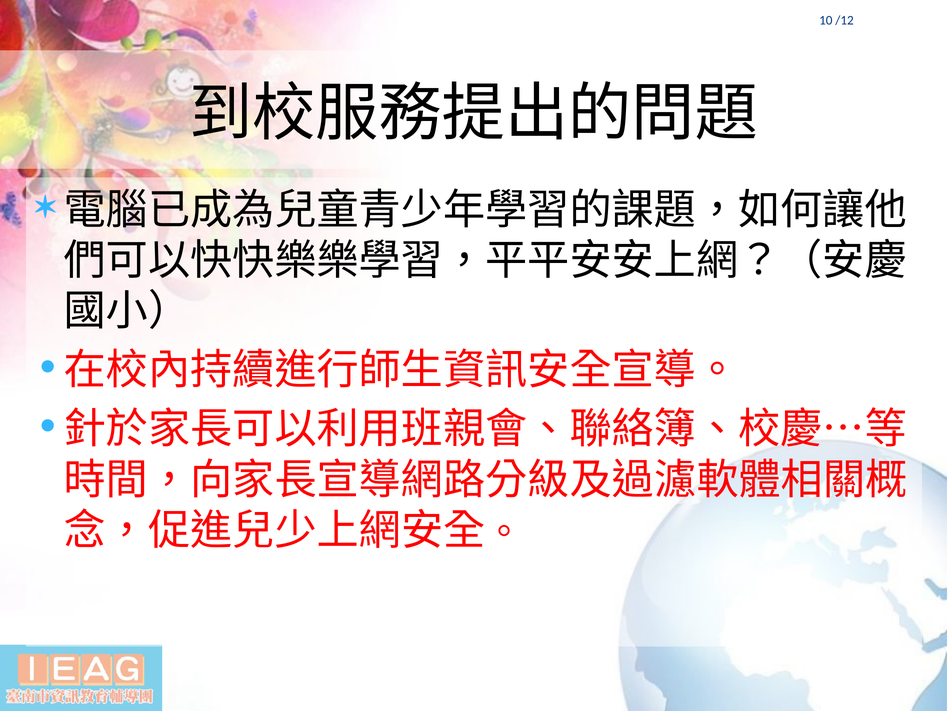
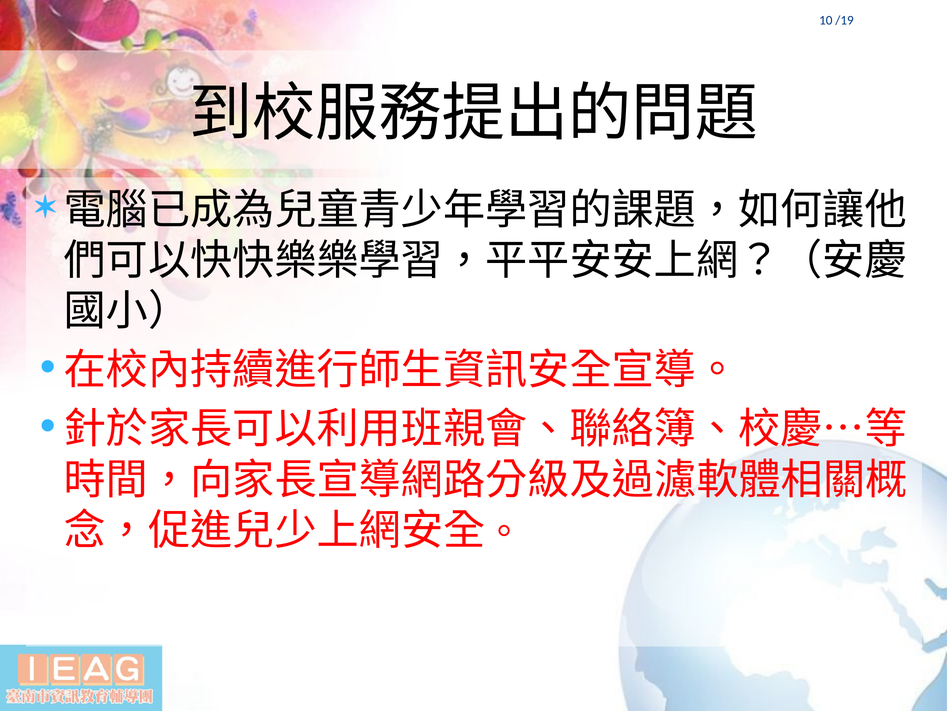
/12: /12 -> /19
